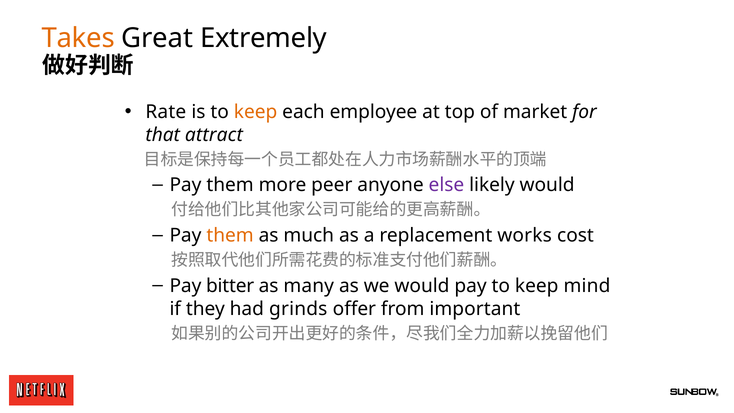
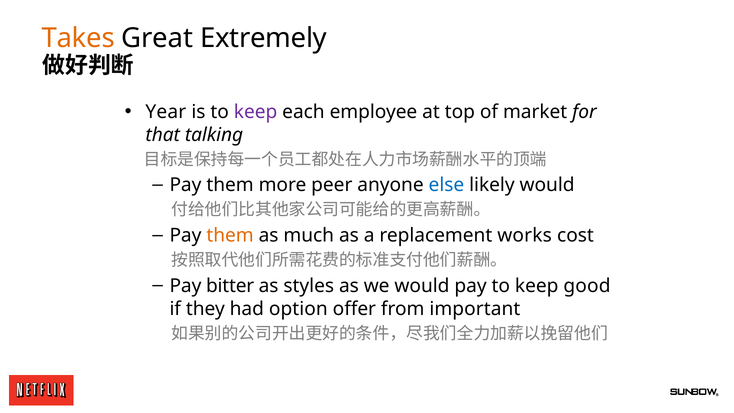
Rate: Rate -> Year
keep at (256, 112) colour: orange -> purple
attract: attract -> talking
else colour: purple -> blue
many: many -> styles
mind: mind -> good
grinds: grinds -> option
